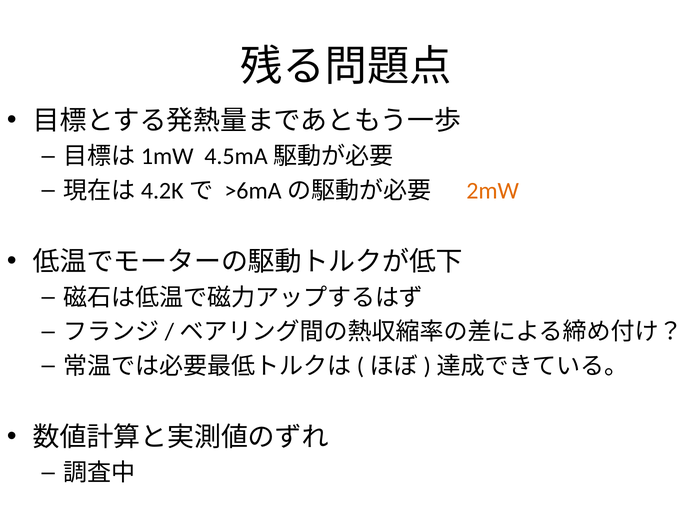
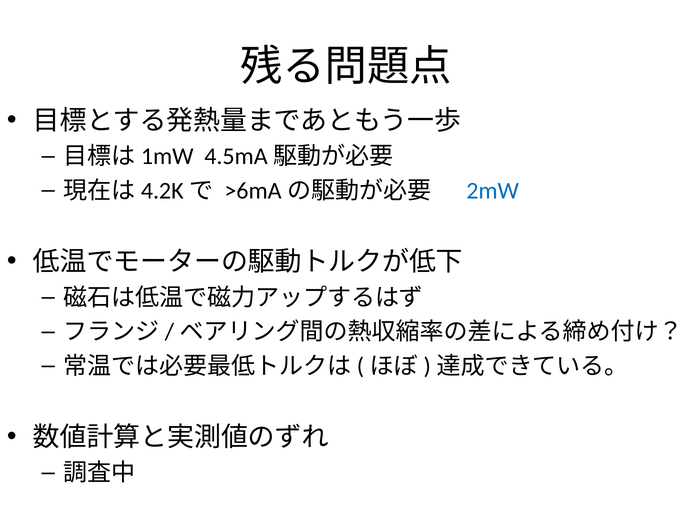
2mW colour: orange -> blue
